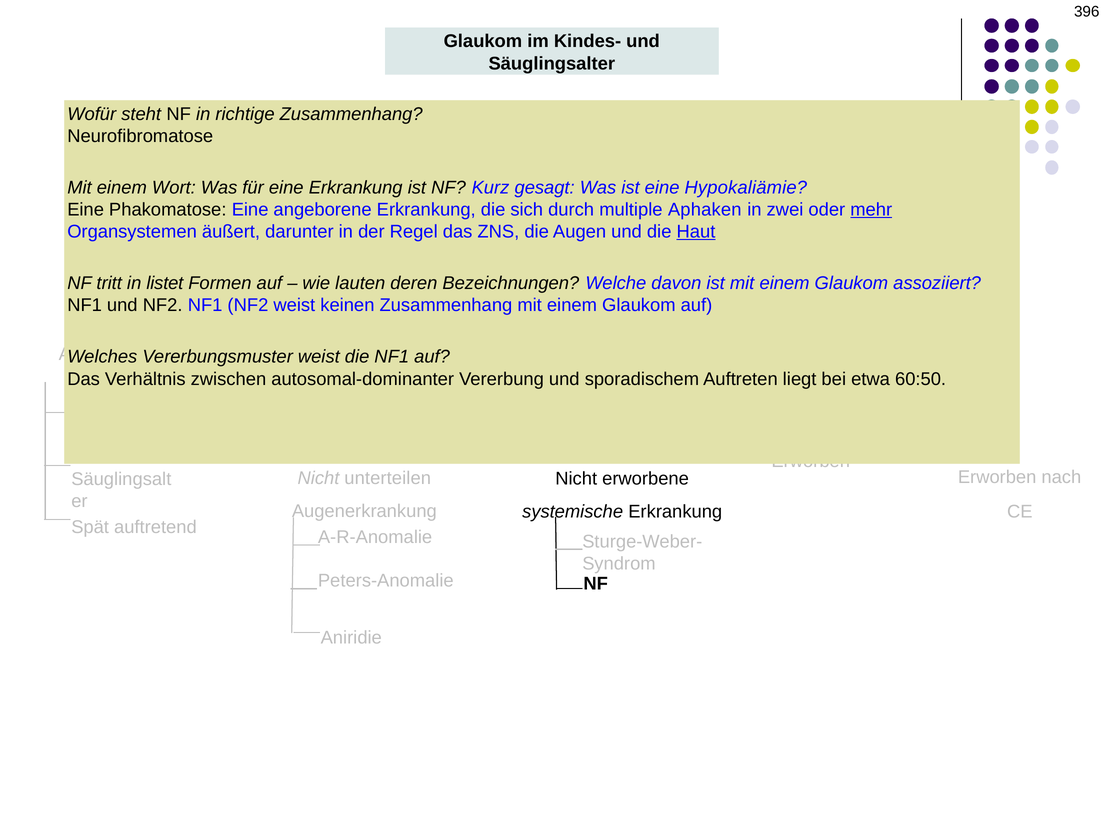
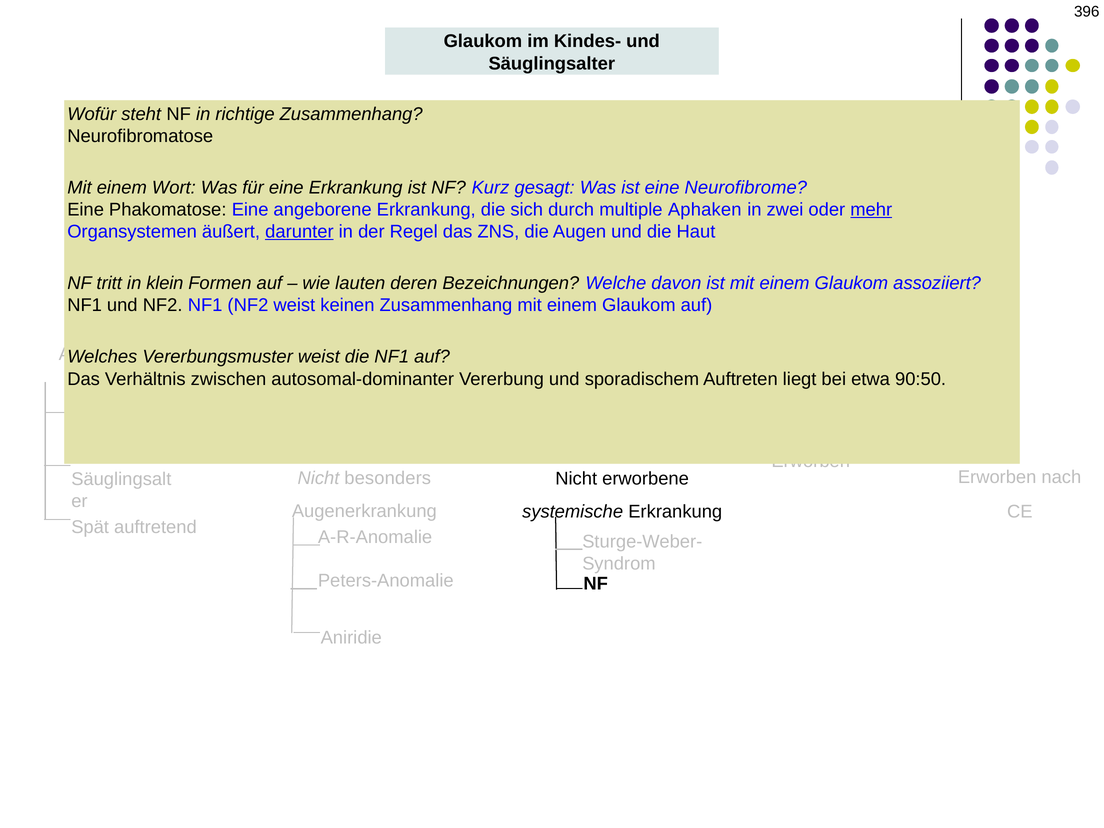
Hypokaliämie: Hypokaliämie -> Neurofibrome
darunter underline: none -> present
Haut underline: present -> none
listet: listet -> klein
60:50: 60:50 -> 90:50
unterteilen: unterteilen -> besonders
